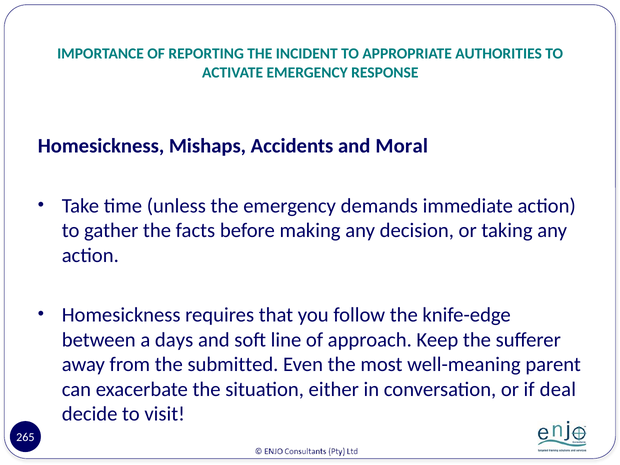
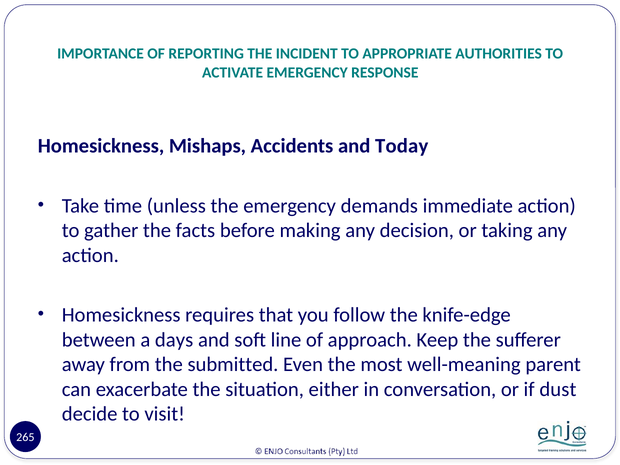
Moral: Moral -> Today
deal: deal -> dust
